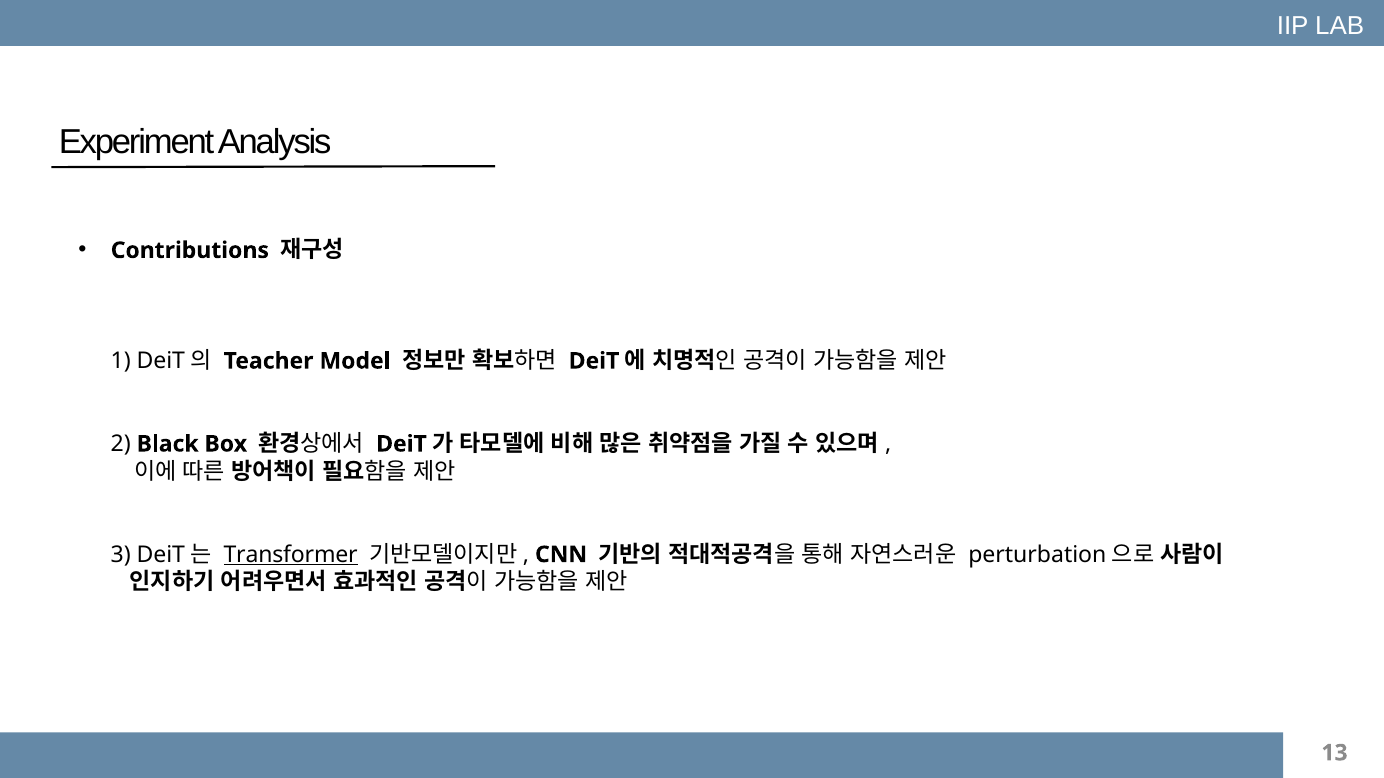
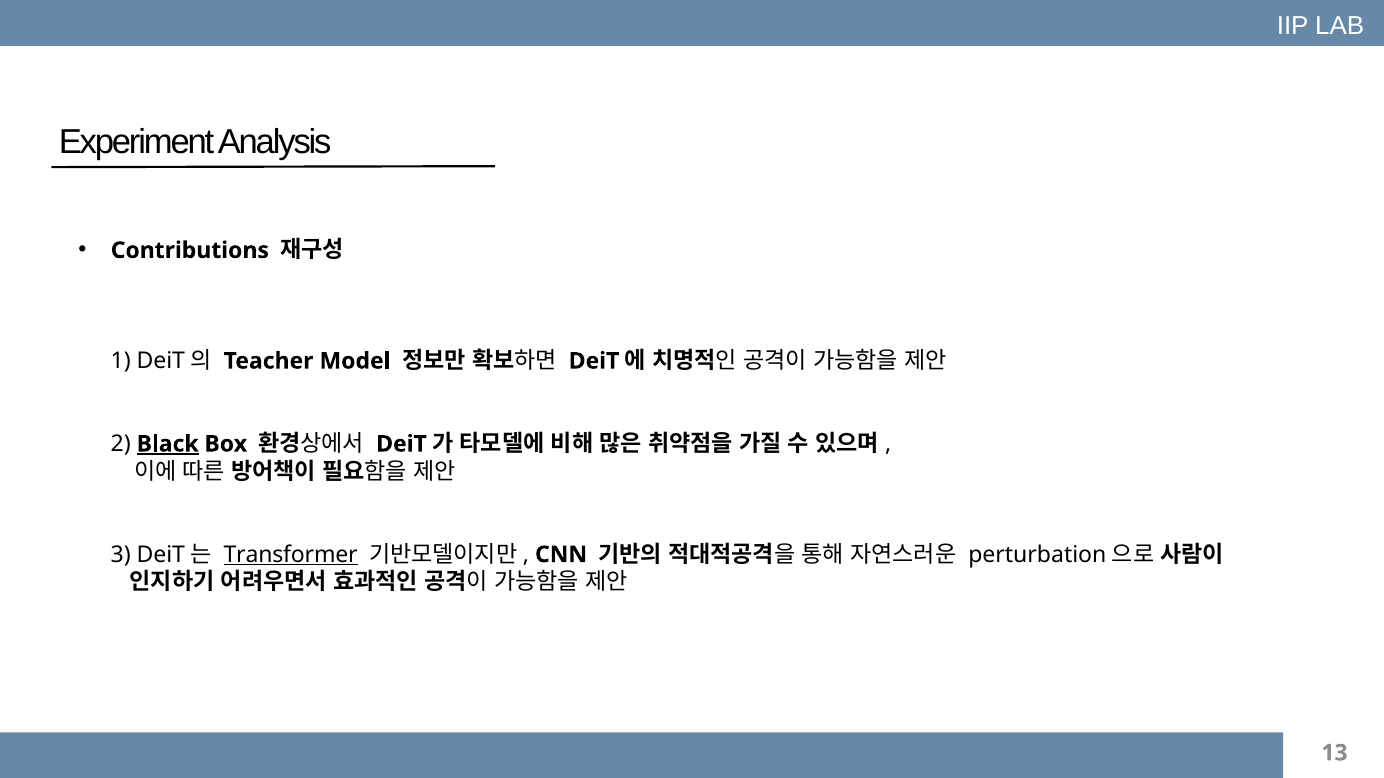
Black underline: none -> present
